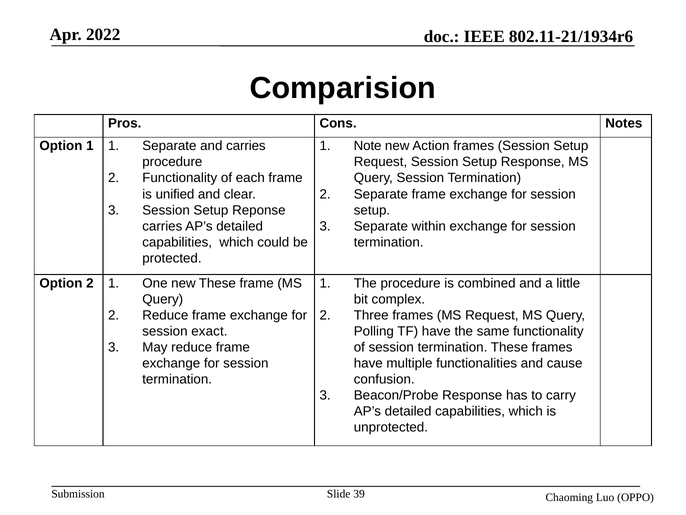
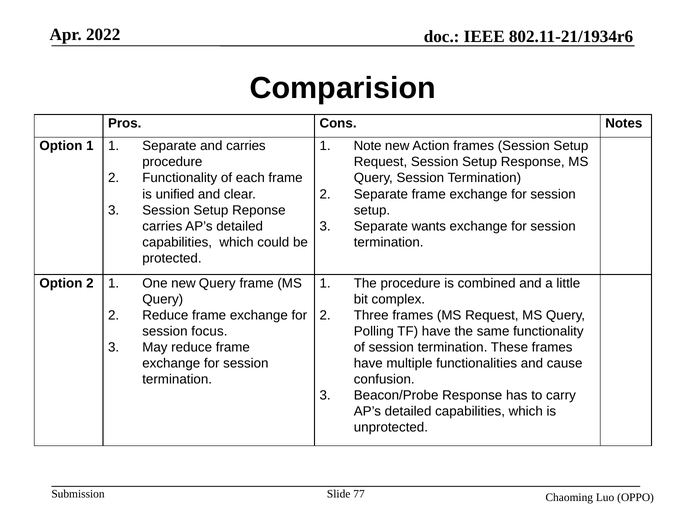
within: within -> wants
new These: These -> Query
exact: exact -> focus
39: 39 -> 77
